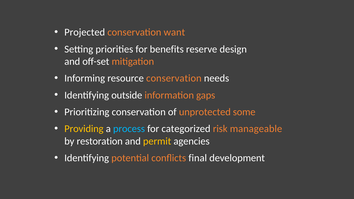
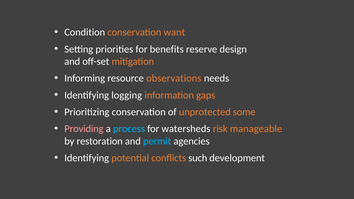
Projected: Projected -> Condition
resource conservation: conservation -> observations
outside: outside -> logging
Providing colour: yellow -> pink
categorized: categorized -> watersheds
permit colour: yellow -> light blue
final: final -> such
